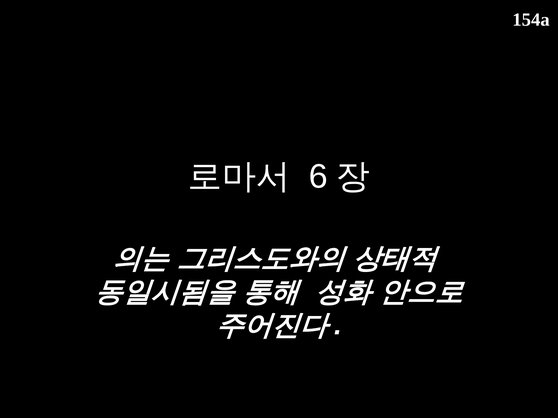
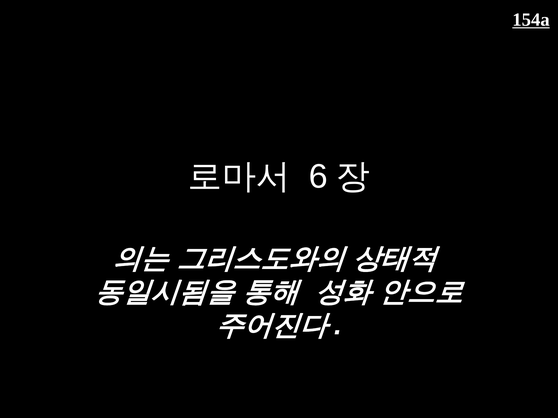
154a underline: none -> present
